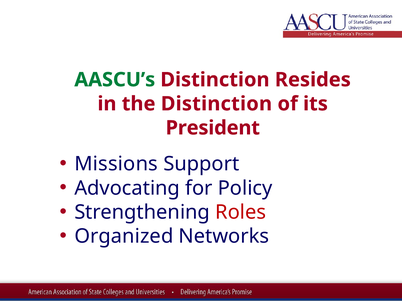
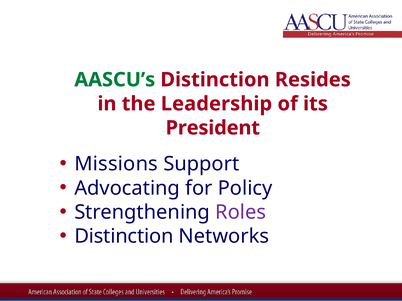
the Distinction: Distinction -> Leadership
Roles colour: red -> purple
Organized at (124, 237): Organized -> Distinction
